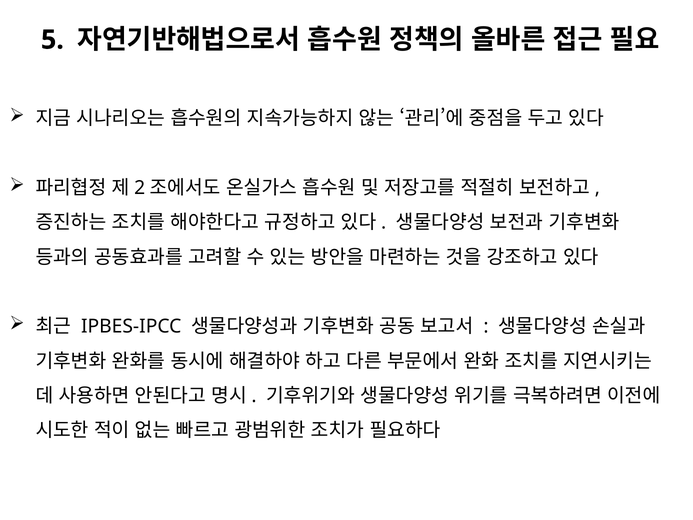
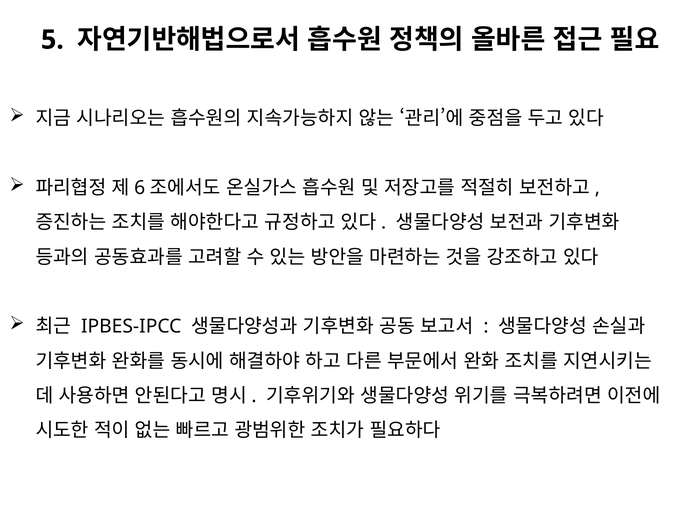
2: 2 -> 6
